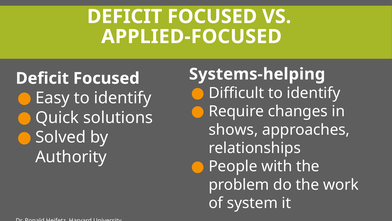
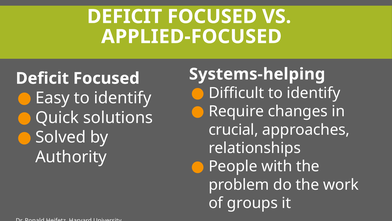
shows: shows -> crucial
system: system -> groups
